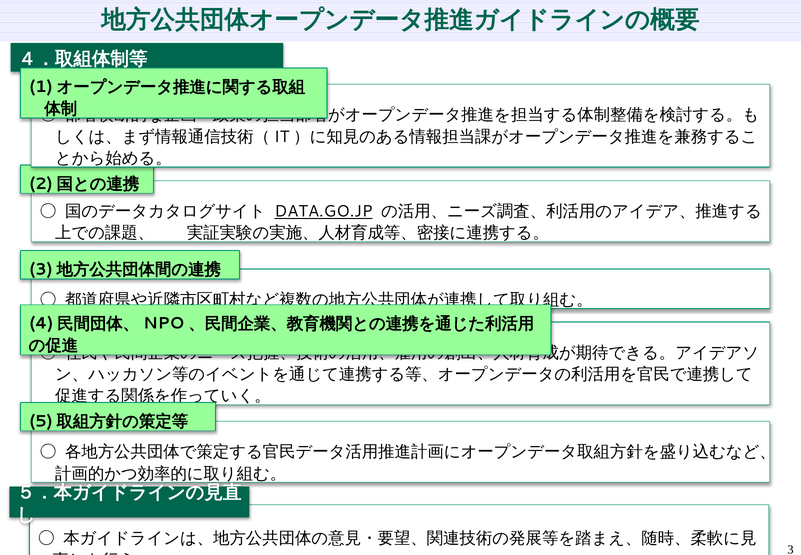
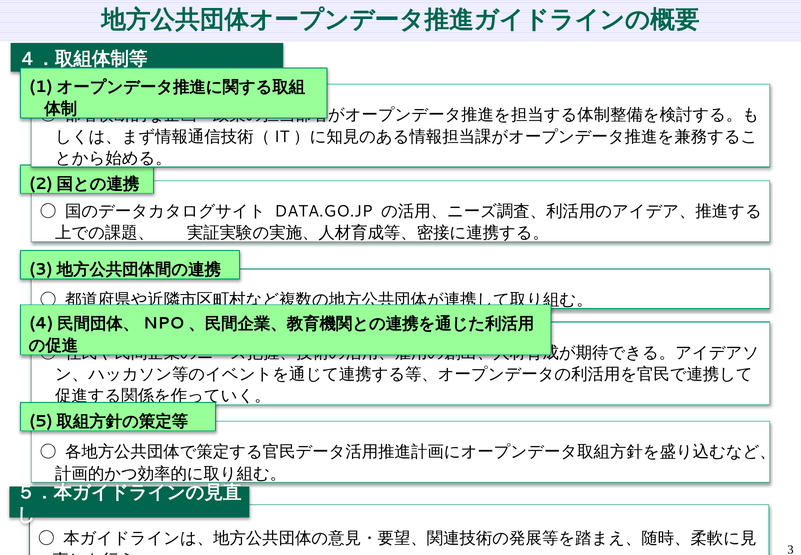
DATA.GO.JP underline: present -> none
